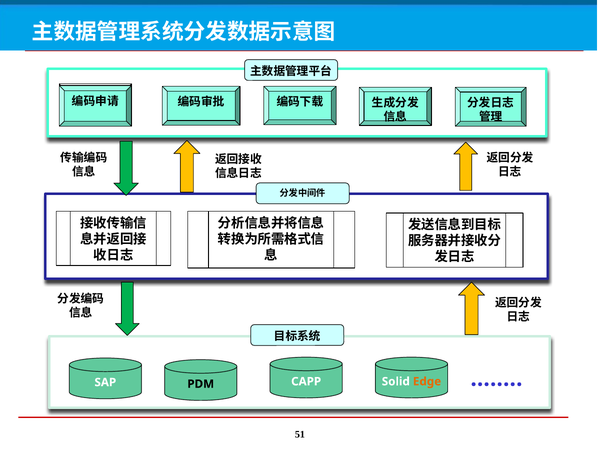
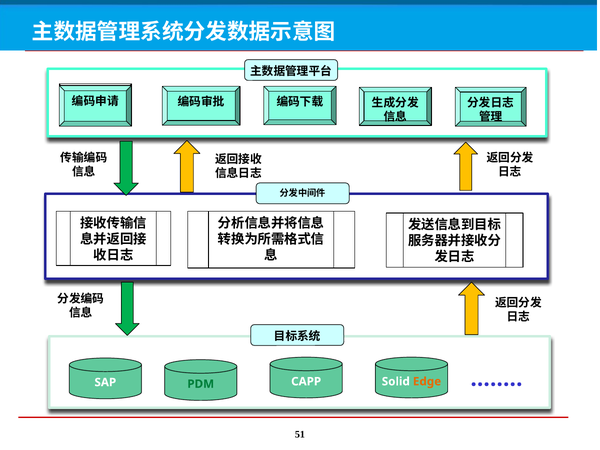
PDM colour: black -> green
